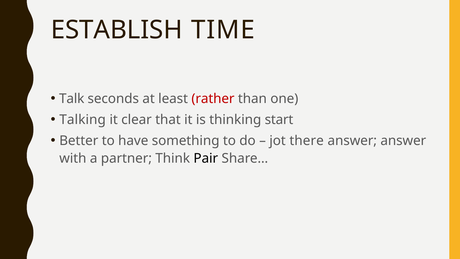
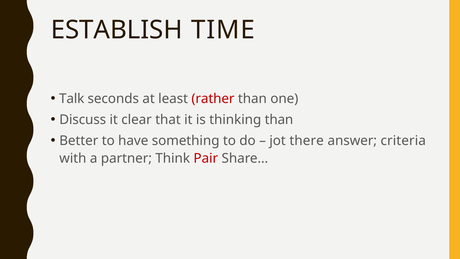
Talking: Talking -> Discuss
thinking start: start -> than
answer answer: answer -> criteria
Pair colour: black -> red
